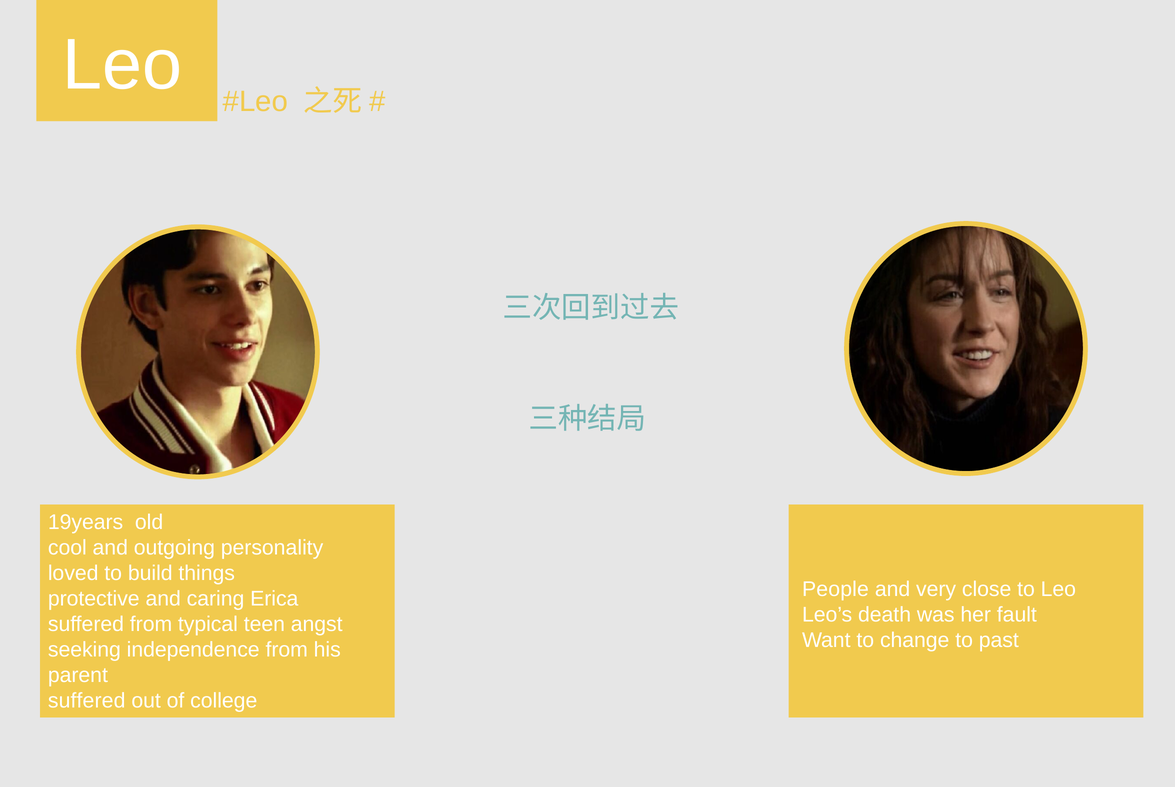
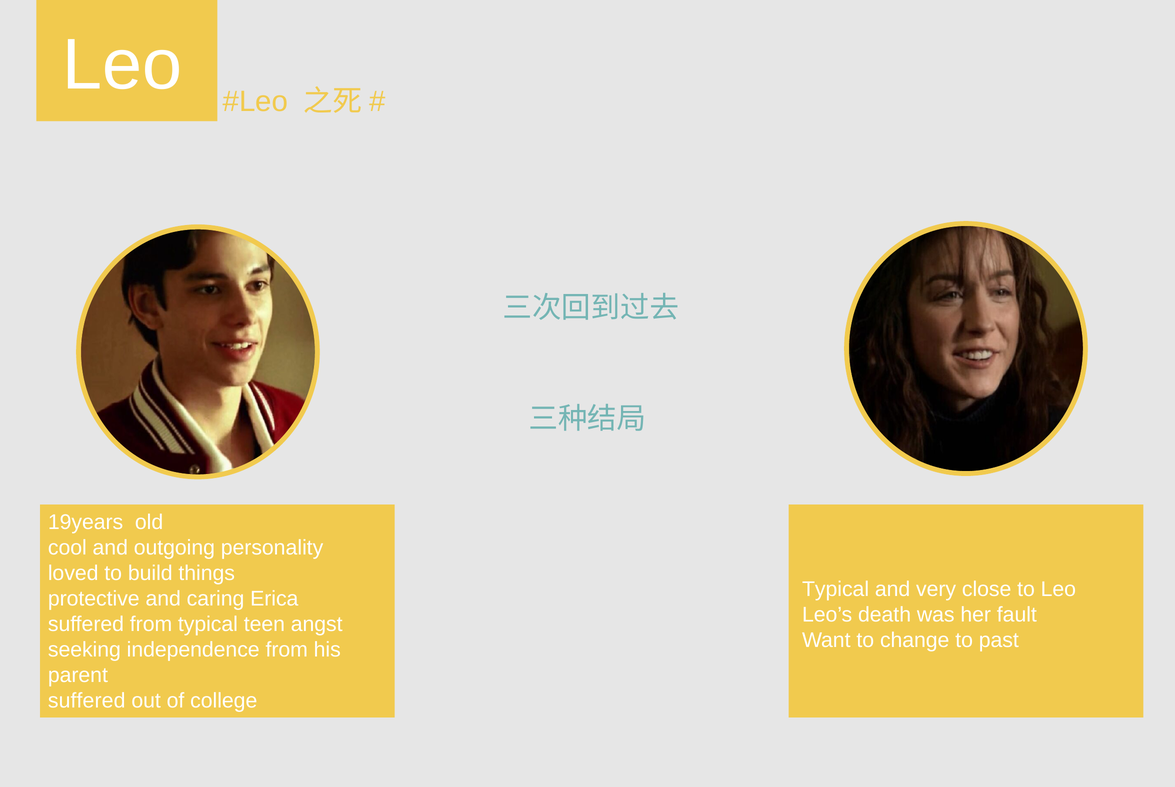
People at (835, 589): People -> Typical
